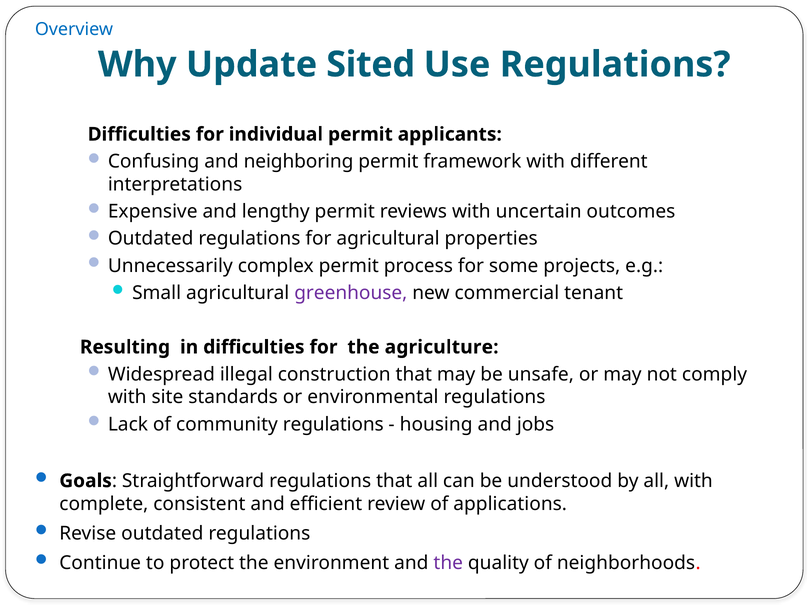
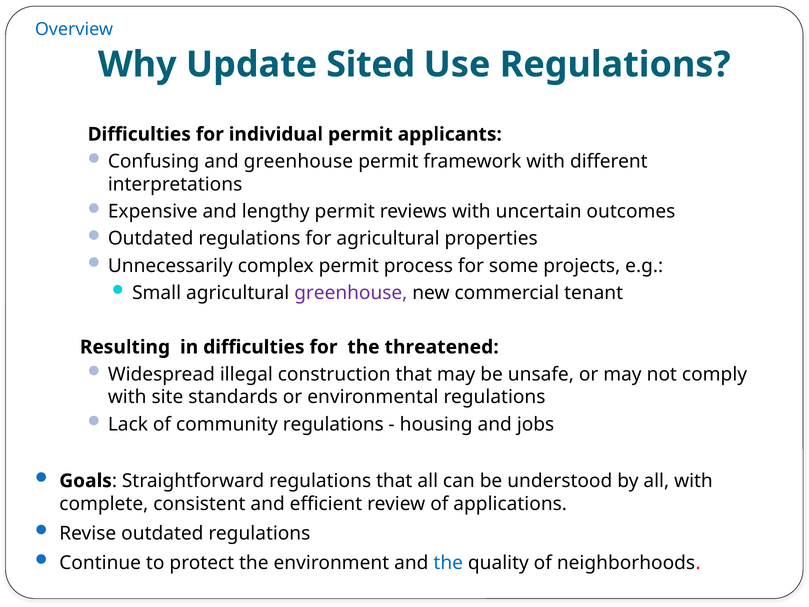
and neighboring: neighboring -> greenhouse
agriculture: agriculture -> threatened
the at (448, 563) colour: purple -> blue
